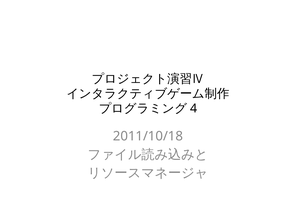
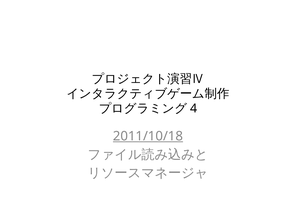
2011/10/18 underline: none -> present
